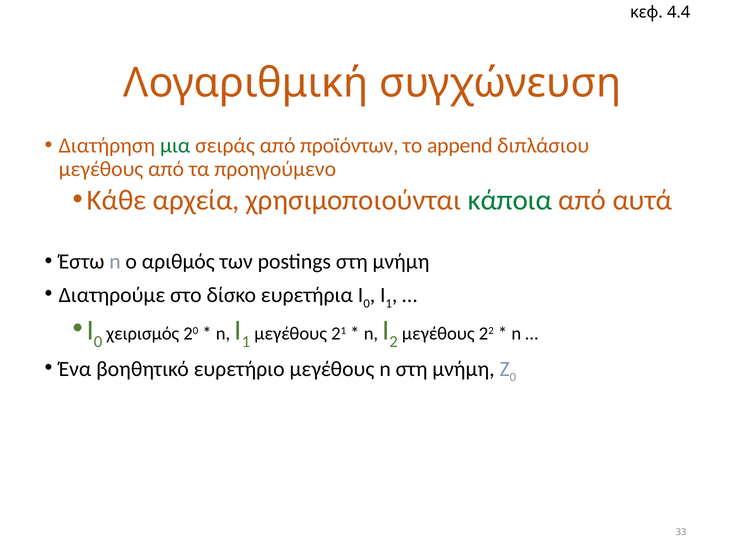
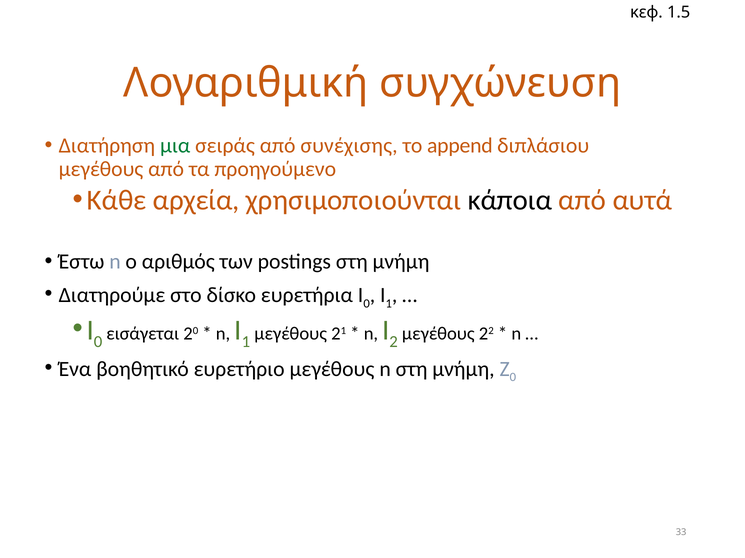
4.4: 4.4 -> 1.5
προϊόντων: προϊόντων -> συνέχισης
κάποια colour: green -> black
χειρισμός: χειρισμός -> εισάγεται
